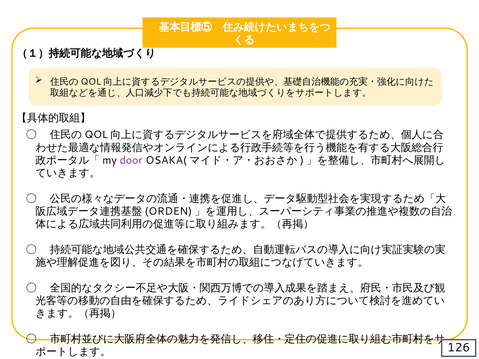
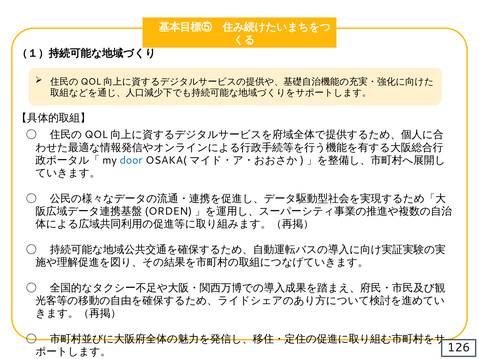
door colour: purple -> blue
